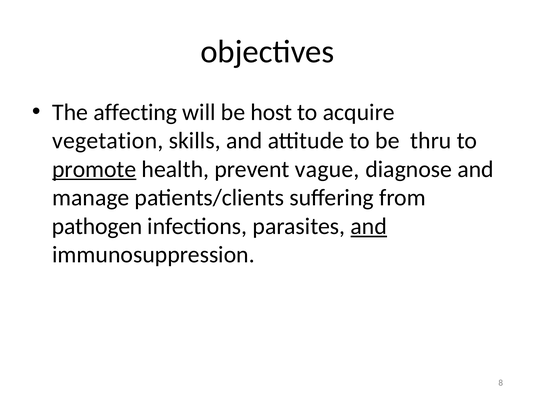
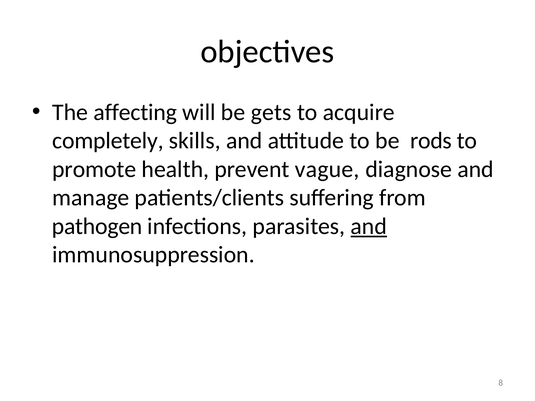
host: host -> gets
vegetation: vegetation -> completely
thru: thru -> rods
promote underline: present -> none
